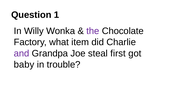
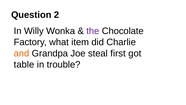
1: 1 -> 2
and colour: purple -> orange
baby: baby -> table
